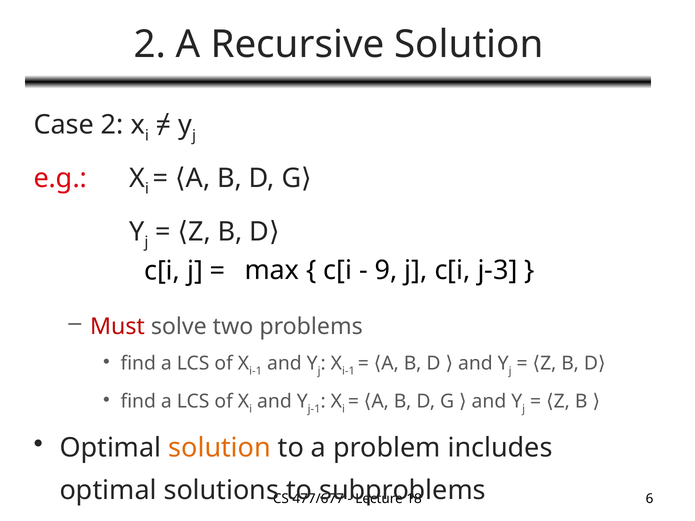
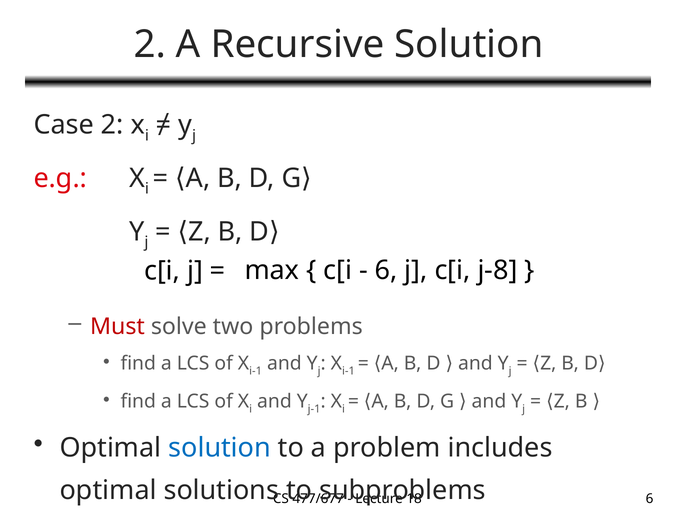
9 at (386, 270): 9 -> 6
j-3: j-3 -> j-8
solution at (220, 448) colour: orange -> blue
